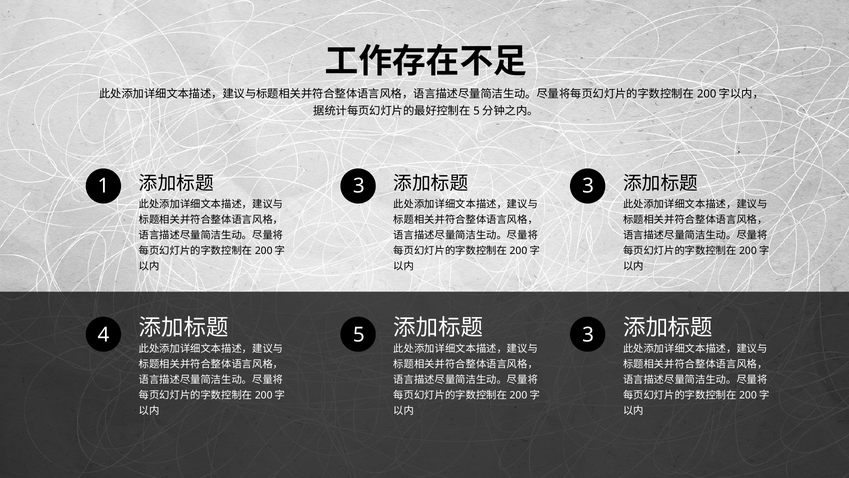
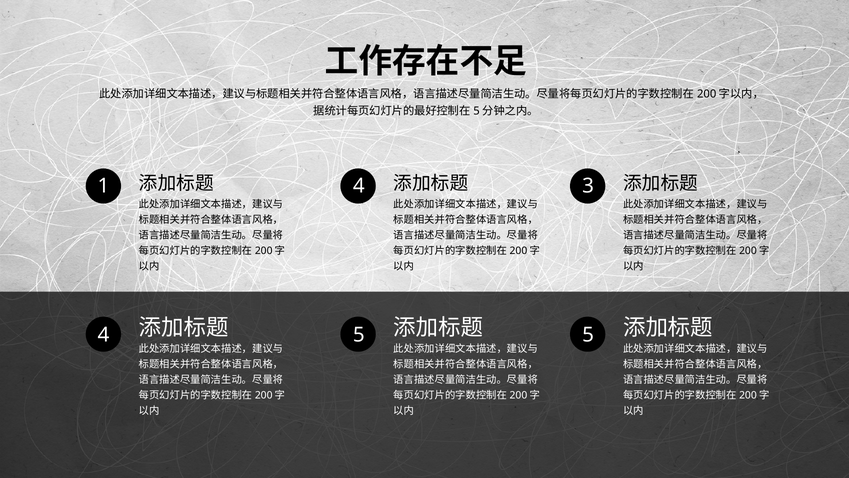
1 3: 3 -> 4
5 3: 3 -> 5
